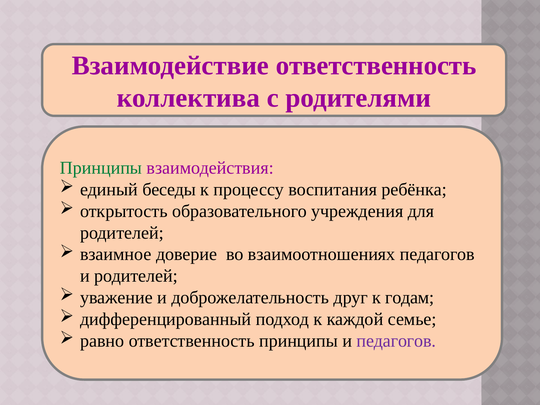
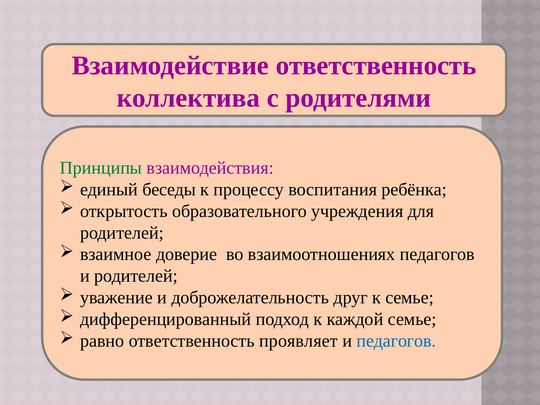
к годам: годам -> семье
ответственность принципы: принципы -> проявляет
педагогов at (396, 341) colour: purple -> blue
